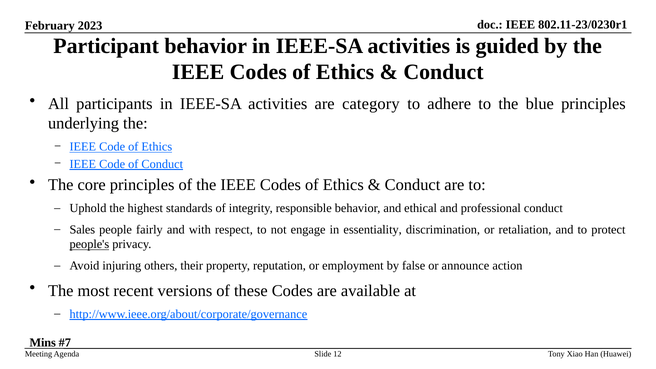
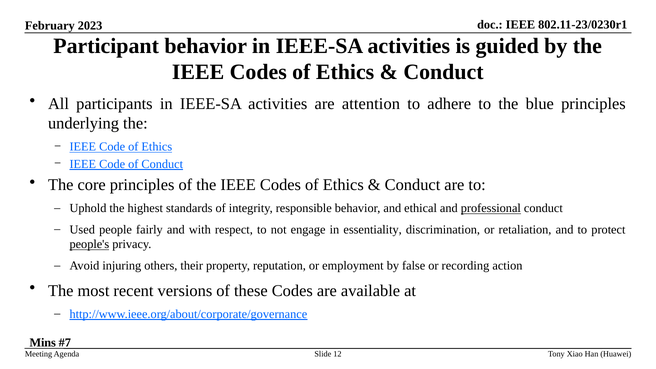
category: category -> attention
professional underline: none -> present
Sales: Sales -> Used
announce: announce -> recording
